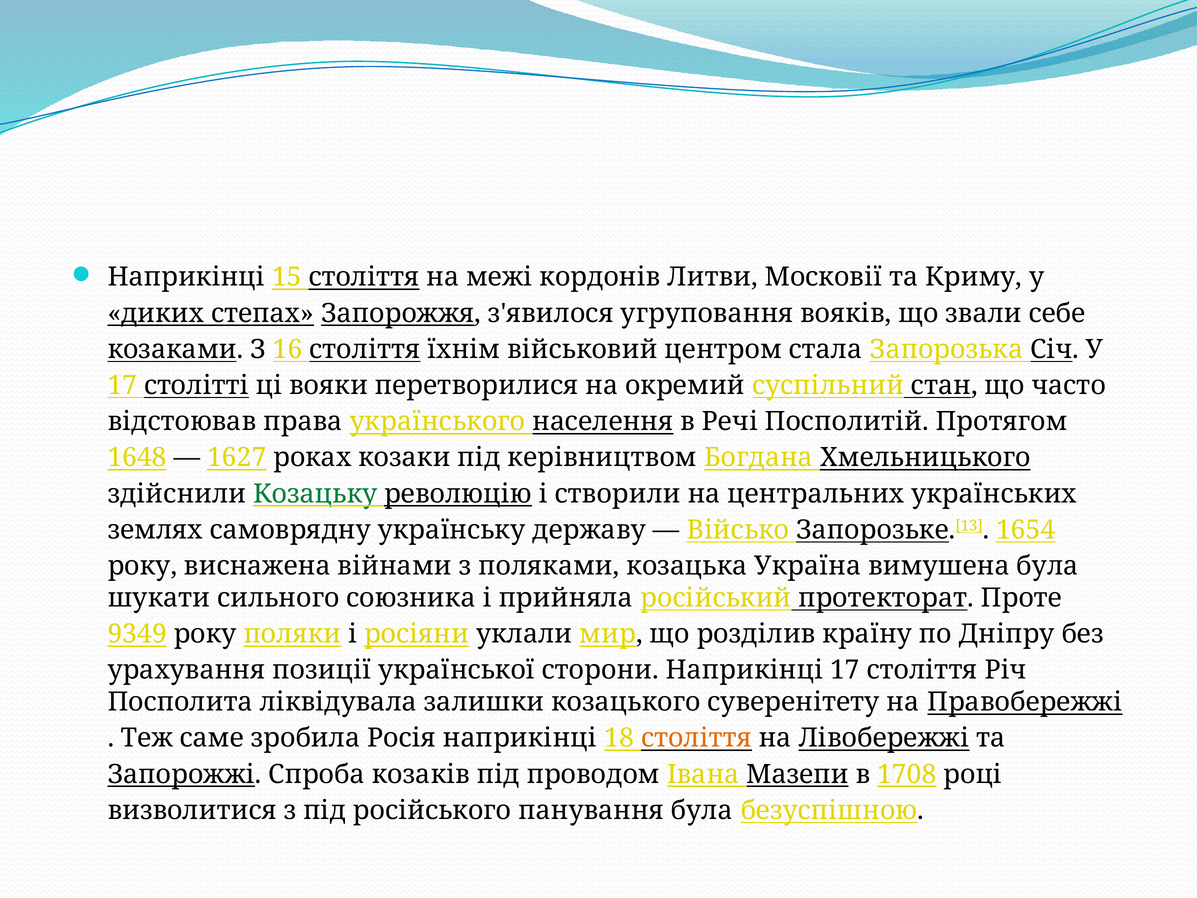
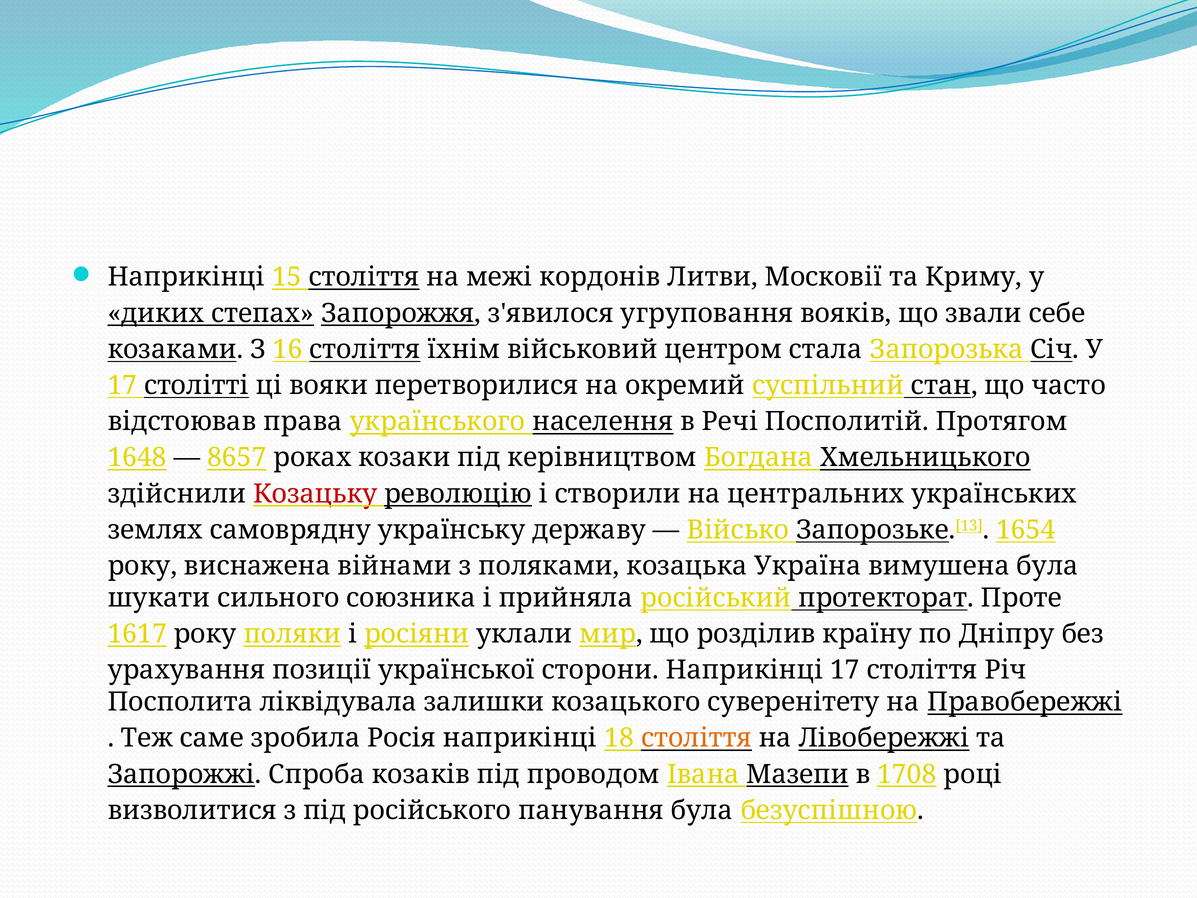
1627: 1627 -> 8657
Козацьку colour: green -> red
9349: 9349 -> 1617
